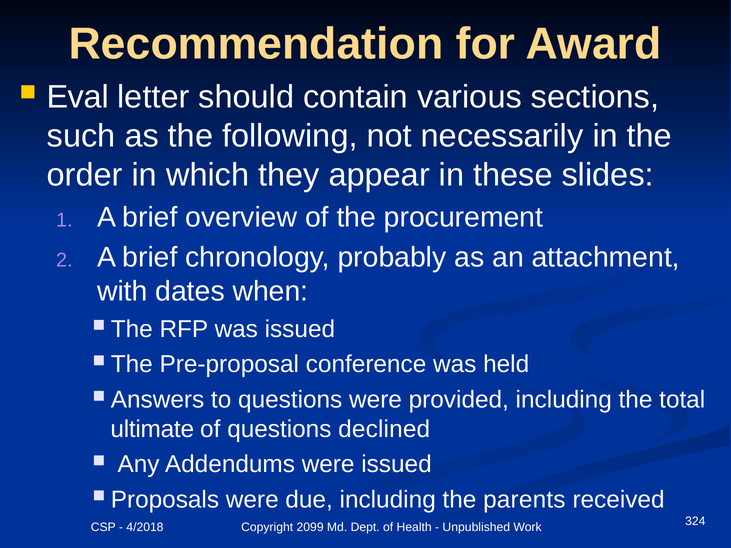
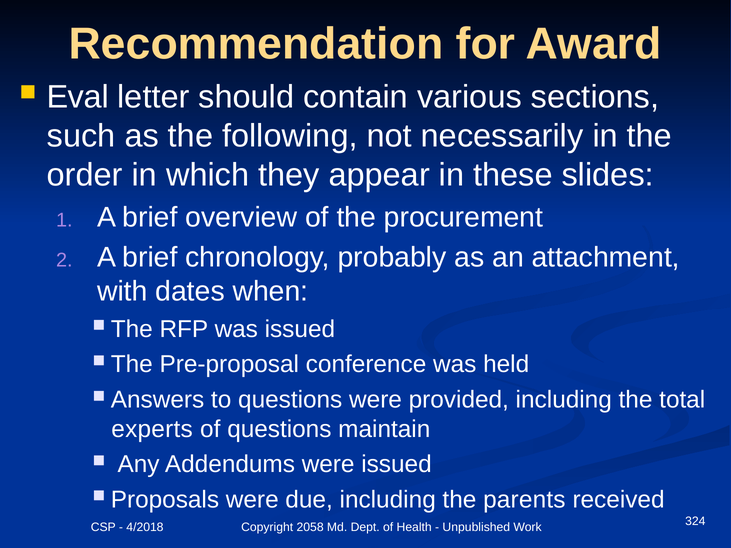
ultimate: ultimate -> experts
declined: declined -> maintain
2099: 2099 -> 2058
